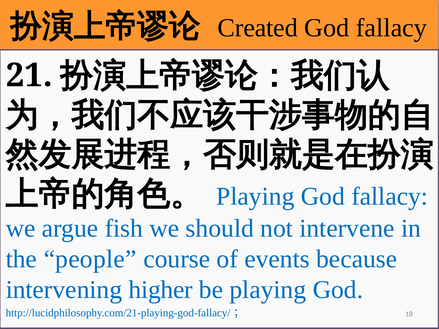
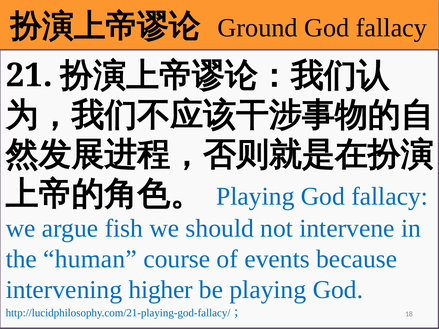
Created: Created -> Ground
people: people -> human
